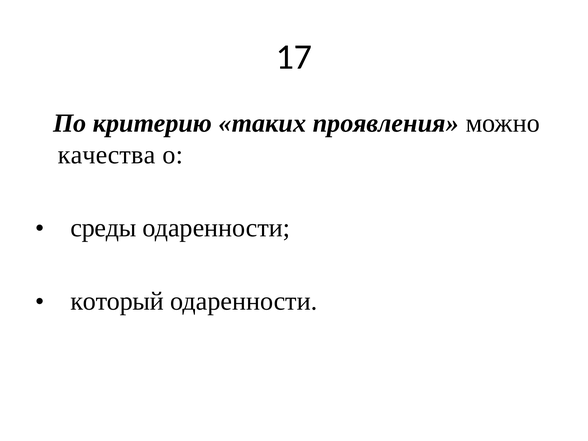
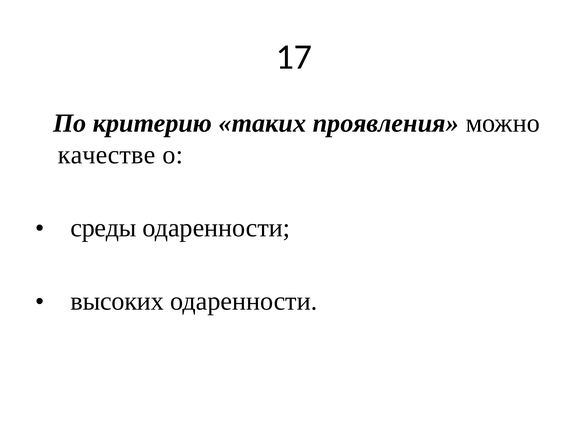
качества: качества -> качестве
который: который -> высоких
